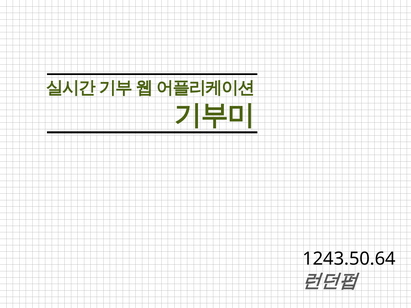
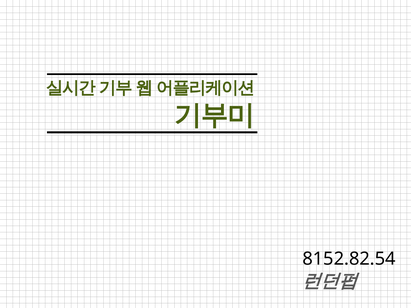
1243.50.64: 1243.50.64 -> 8152.82.54
